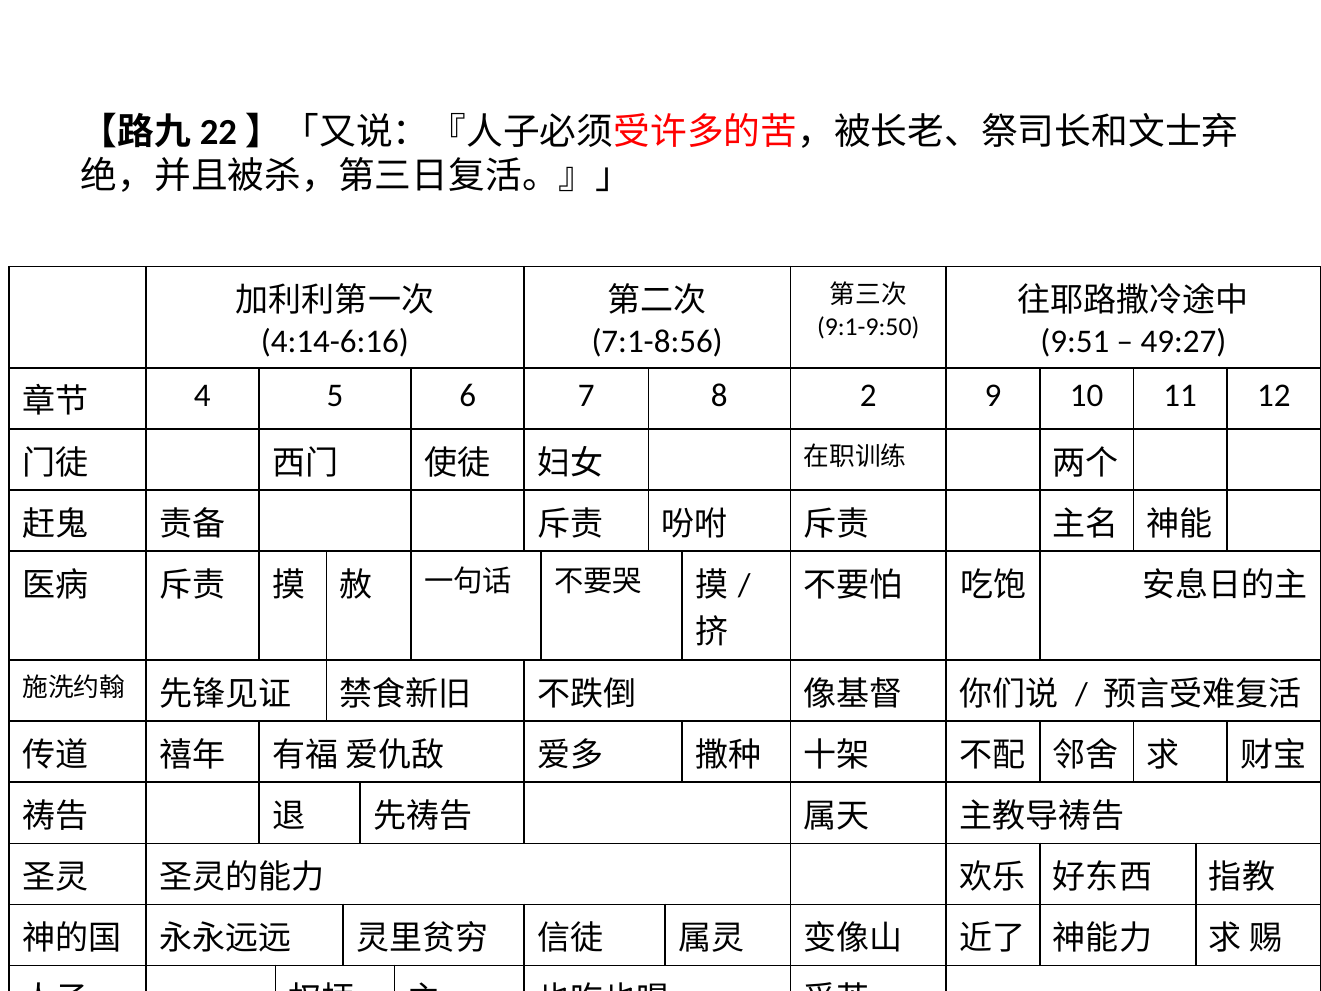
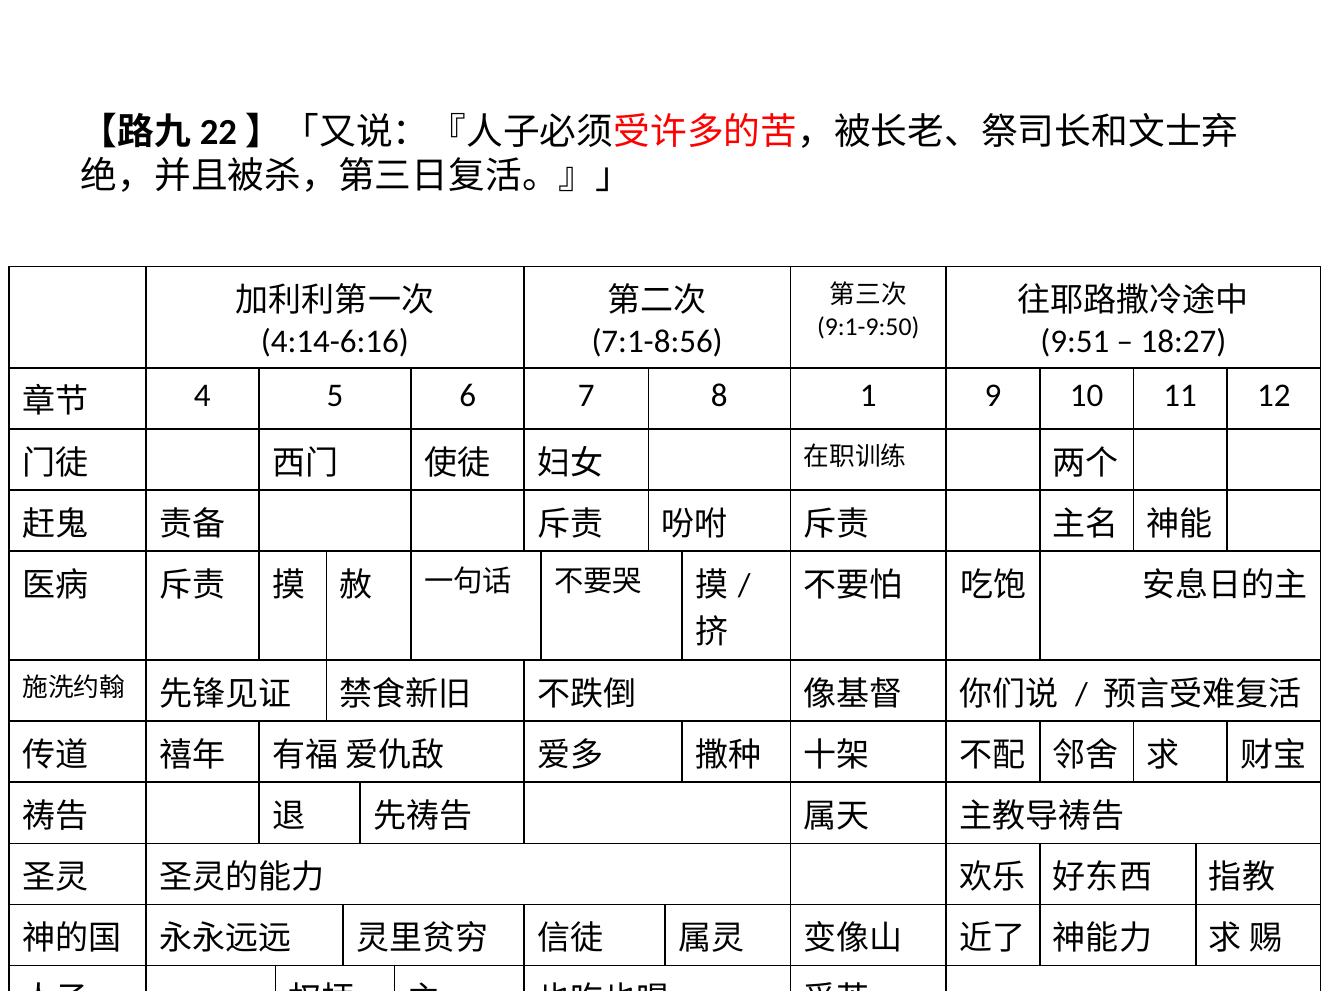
49:27: 49:27 -> 18:27
2: 2 -> 1
